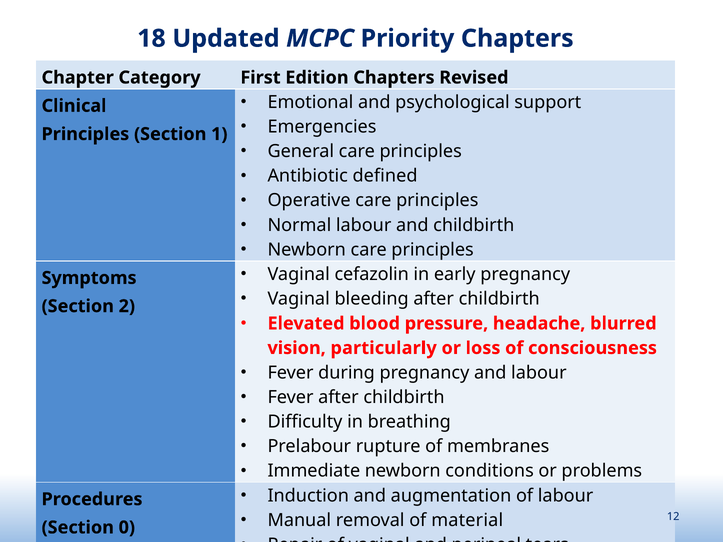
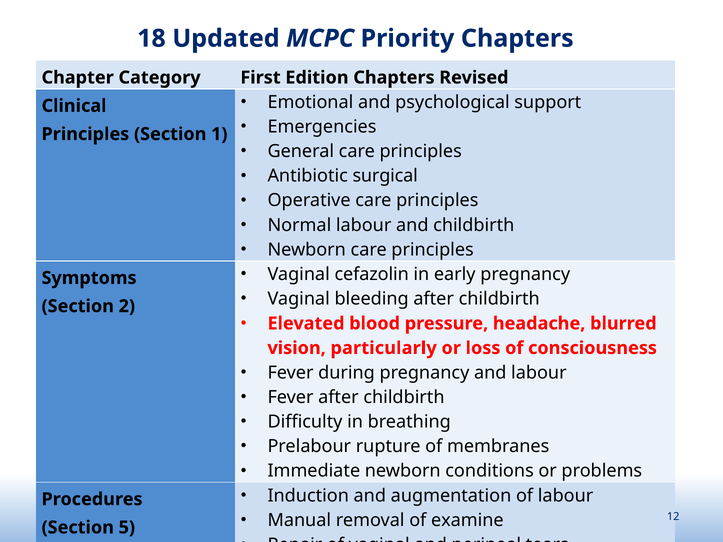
defined: defined -> surgical
material: material -> examine
0: 0 -> 5
